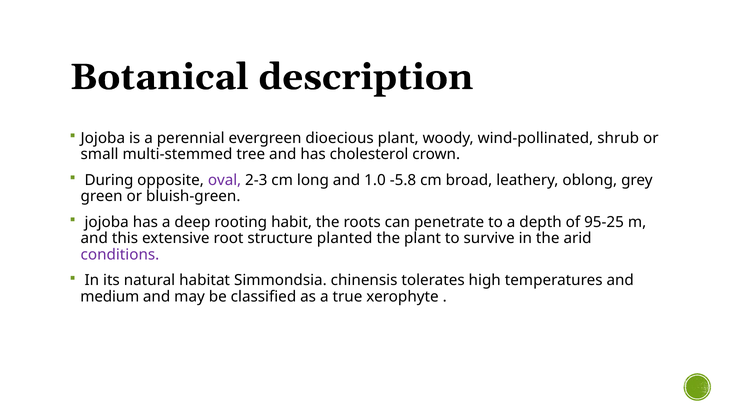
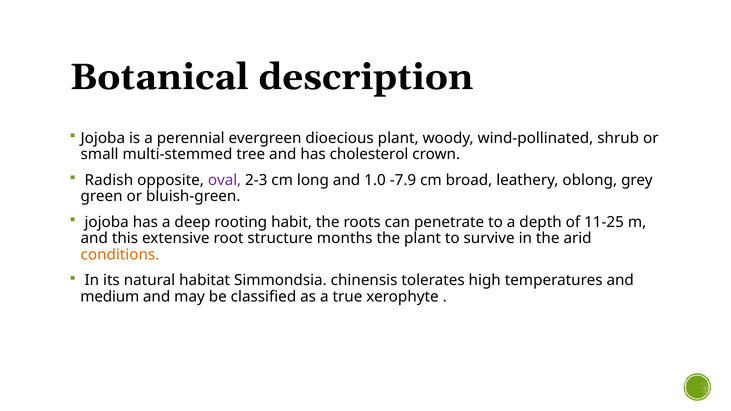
During: During -> Radish
-5.8: -5.8 -> -7.9
95-25: 95-25 -> 11-25
planted: planted -> months
conditions colour: purple -> orange
